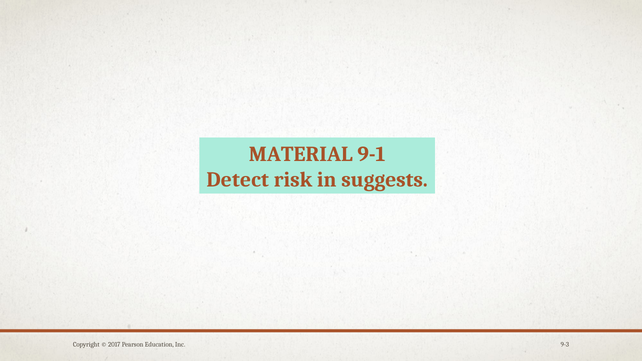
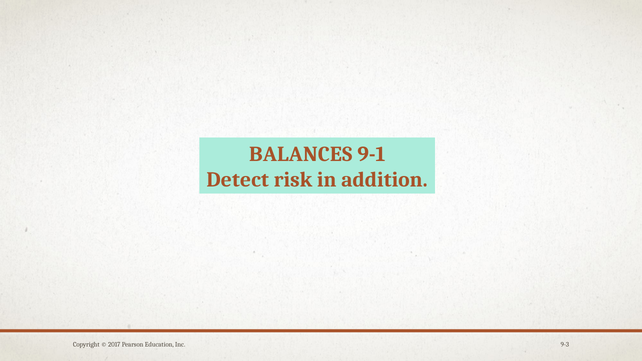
MATERIAL: MATERIAL -> BALANCES
suggests: suggests -> addition
